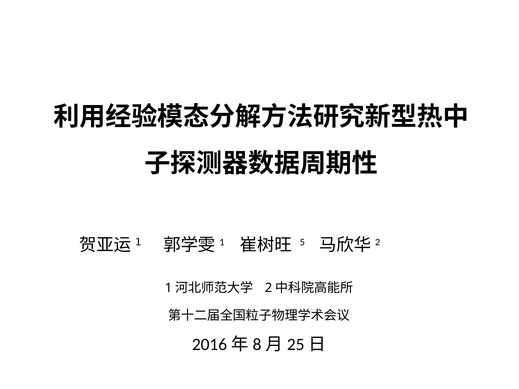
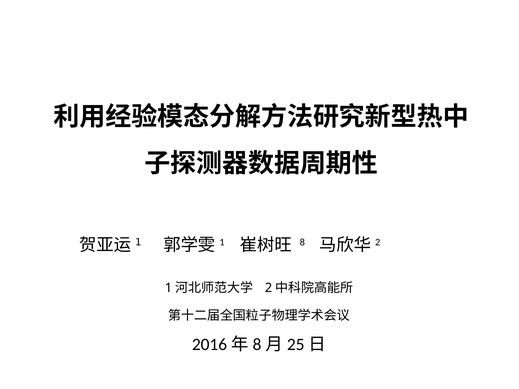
5: 5 -> 8
